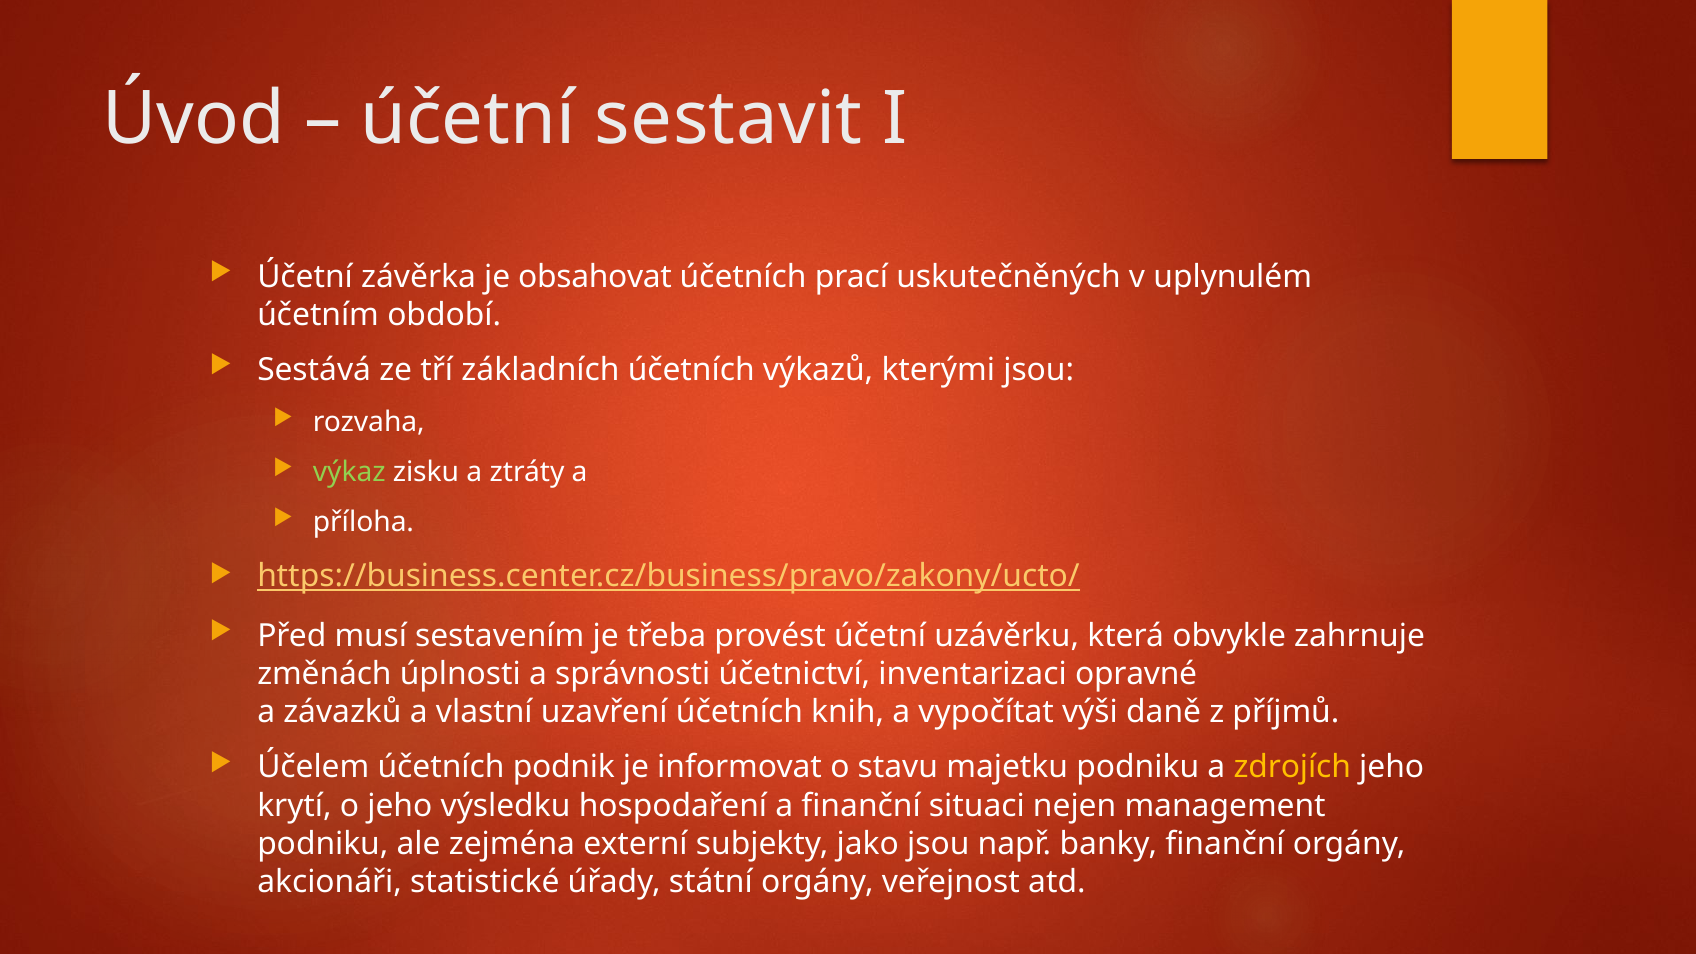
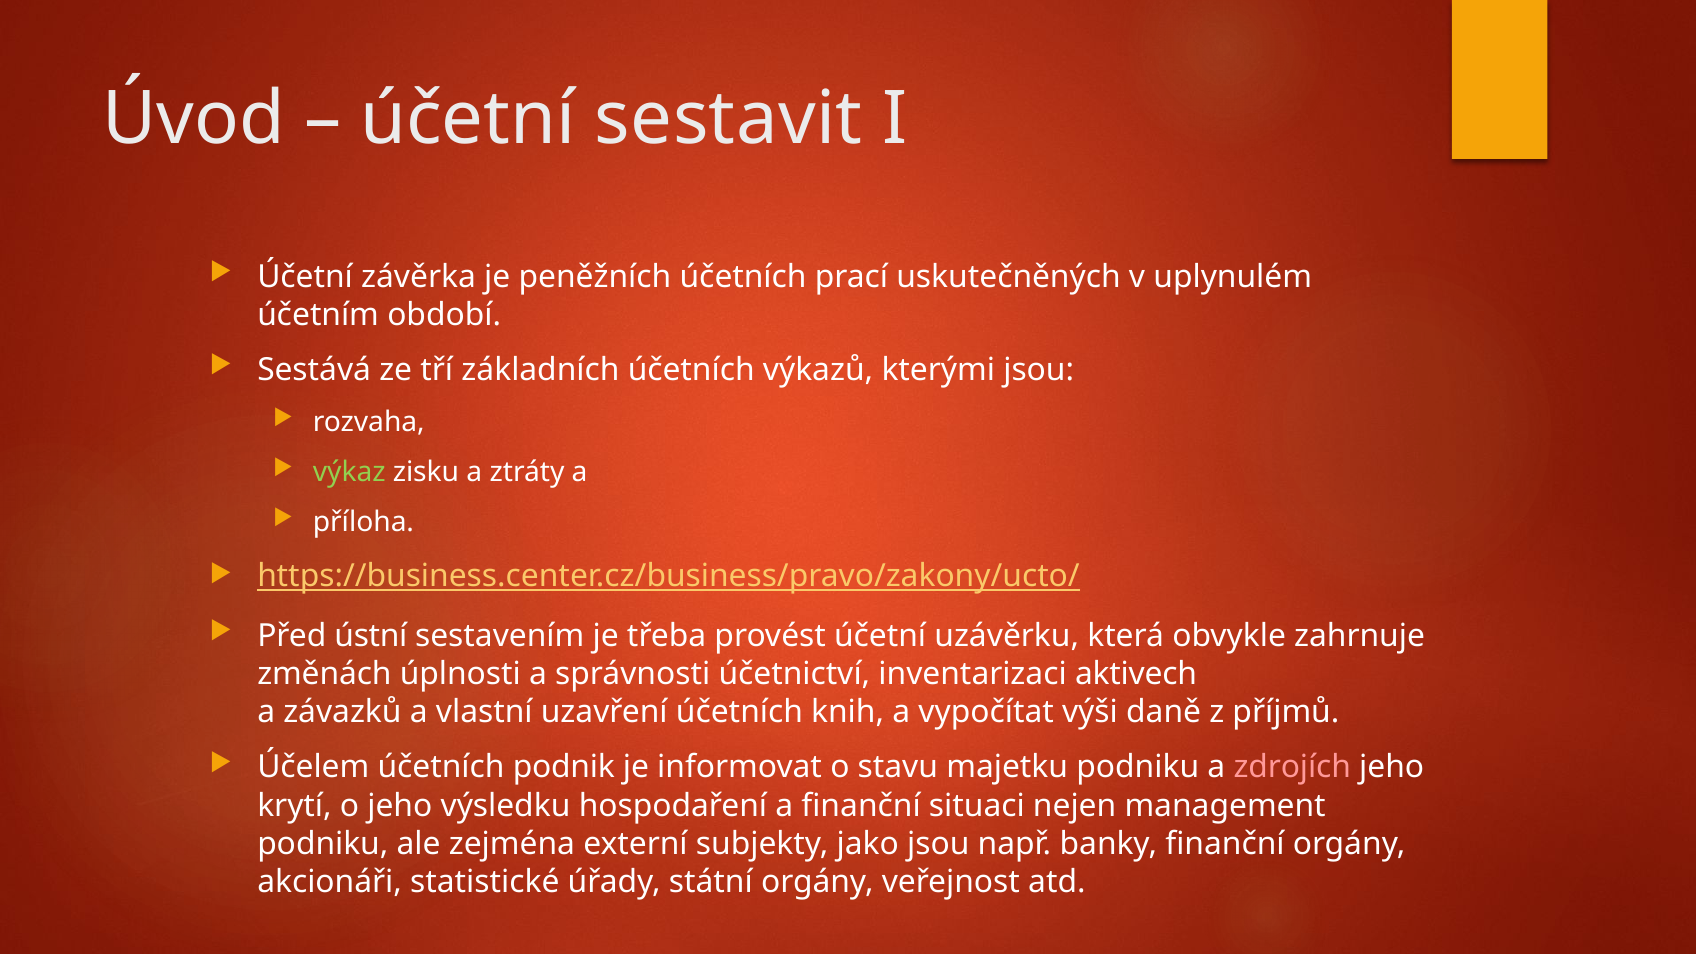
obsahovat: obsahovat -> peněžních
musí: musí -> ústní
opravné: opravné -> aktivech
zdrojích colour: yellow -> pink
